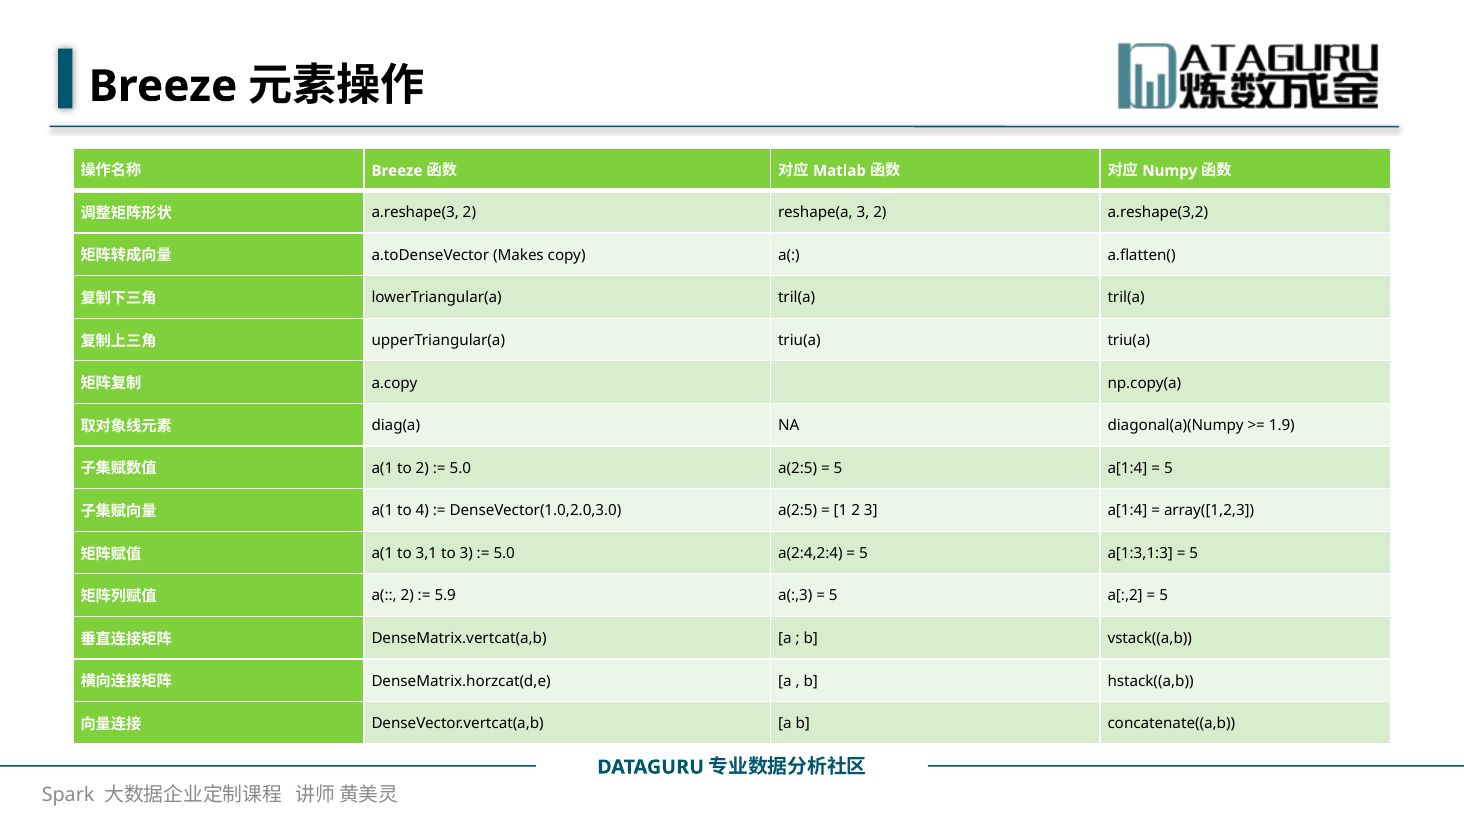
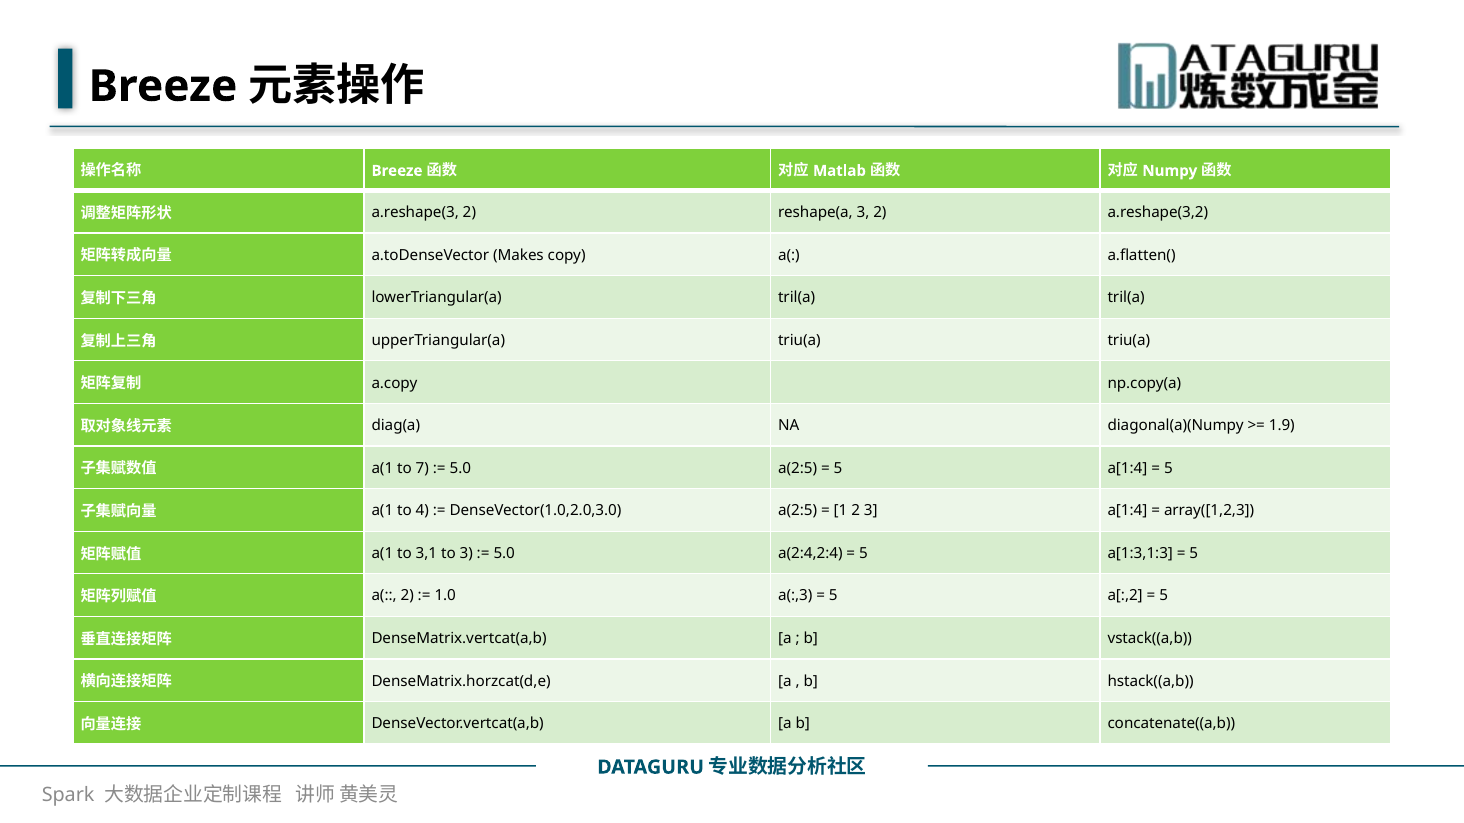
to 2: 2 -> 7
5.9: 5.9 -> 1.0
